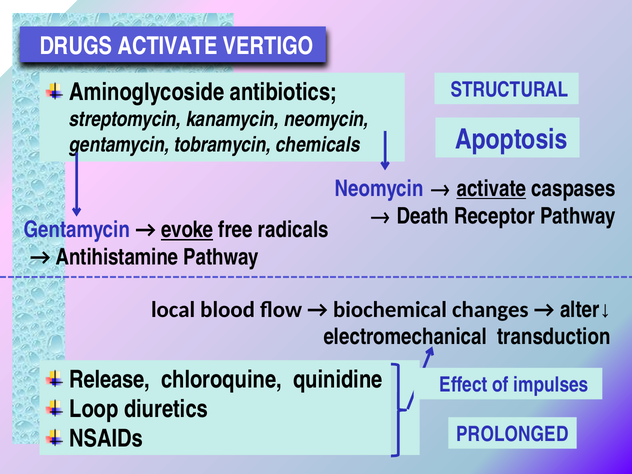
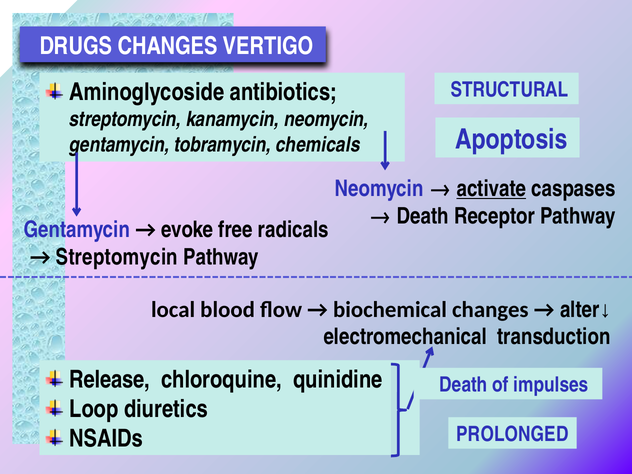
DRUGS ACTIVATE: ACTIVATE -> CHANGES
evoke underline: present -> none
Antihistamine at (117, 257): Antihistamine -> Streptomycin
Effect at (463, 385): Effect -> Death
